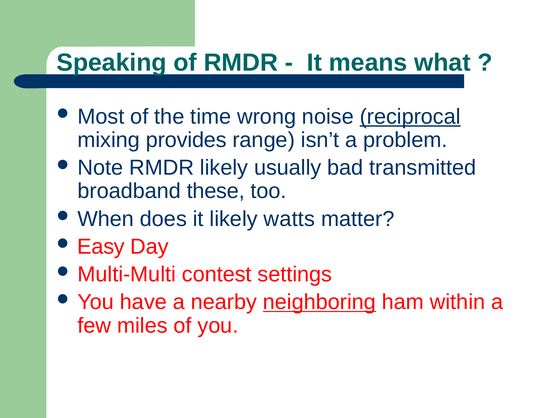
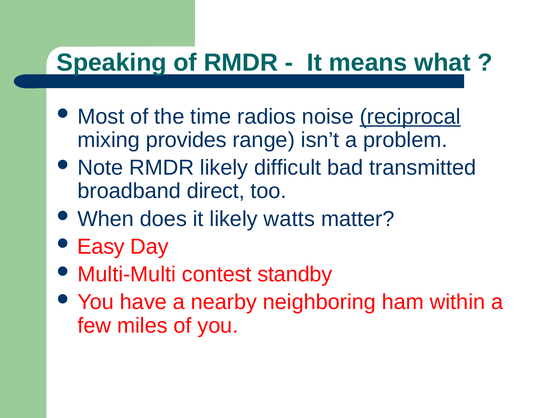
wrong: wrong -> radios
usually: usually -> difficult
these: these -> direct
settings: settings -> standby
neighboring underline: present -> none
